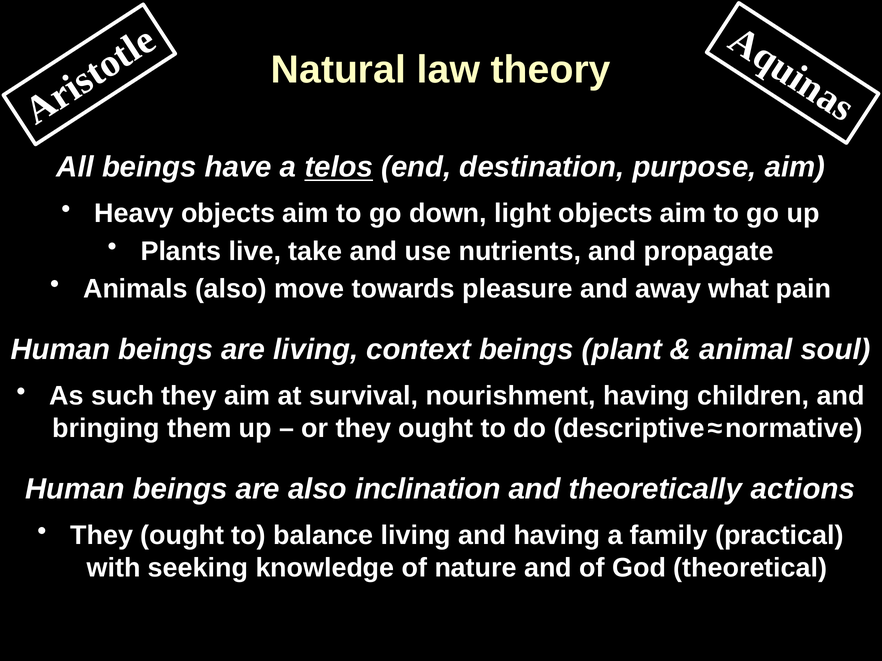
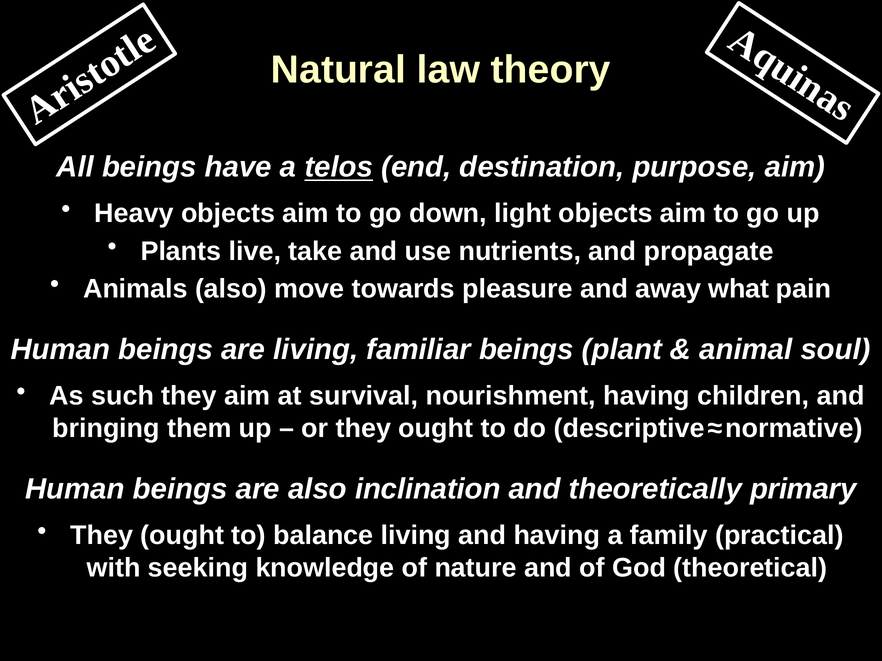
context: context -> familiar
actions: actions -> primary
